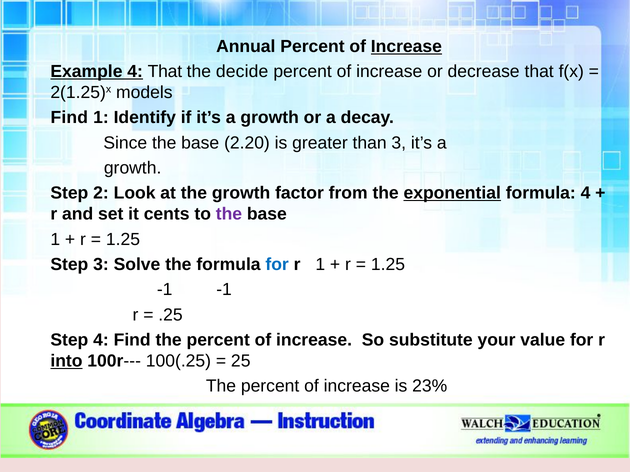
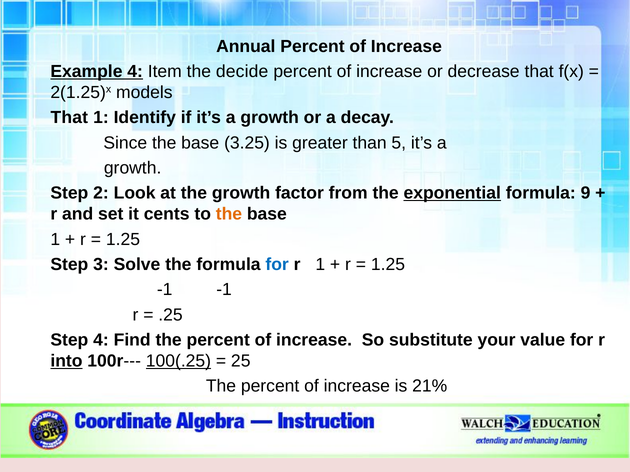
Increase at (406, 46) underline: present -> none
4 That: That -> Item
Find at (69, 118): Find -> That
2.20: 2.20 -> 3.25
than 3: 3 -> 5
formula 4: 4 -> 9
the at (229, 214) colour: purple -> orange
100(.25 underline: none -> present
23%: 23% -> 21%
